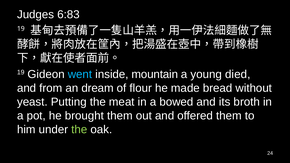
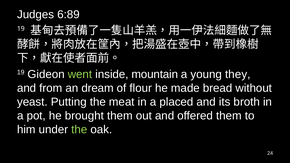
6:83: 6:83 -> 6:89
went colour: light blue -> light green
died: died -> they
bowed: bowed -> placed
